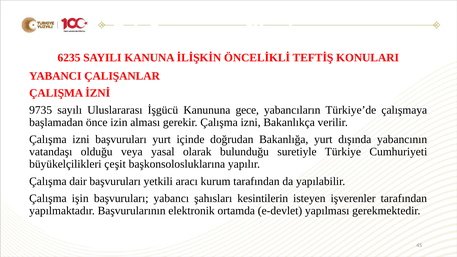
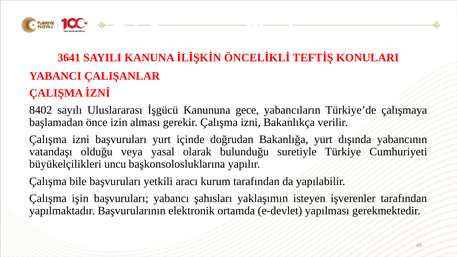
6235: 6235 -> 3641
9735: 9735 -> 8402
çeşit: çeşit -> uncu
dair: dair -> bile
kesintilerin: kesintilerin -> yaklaşımın
